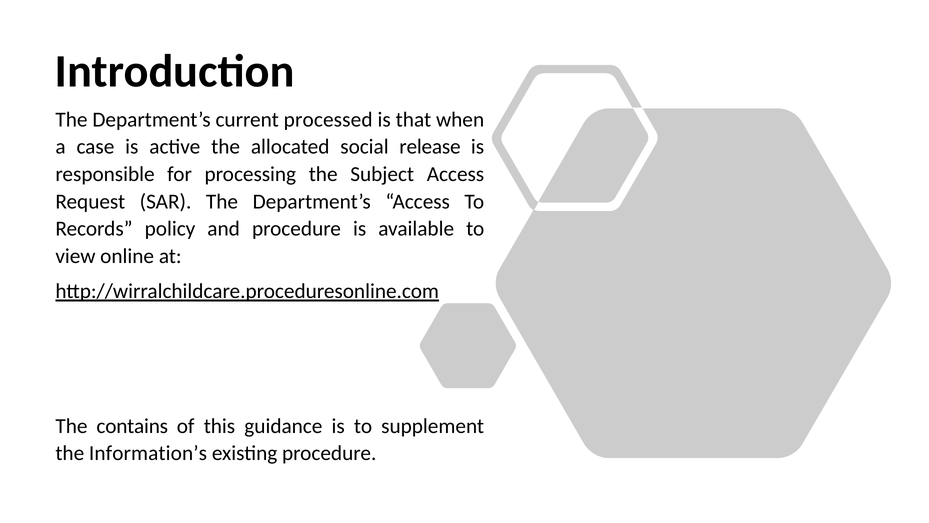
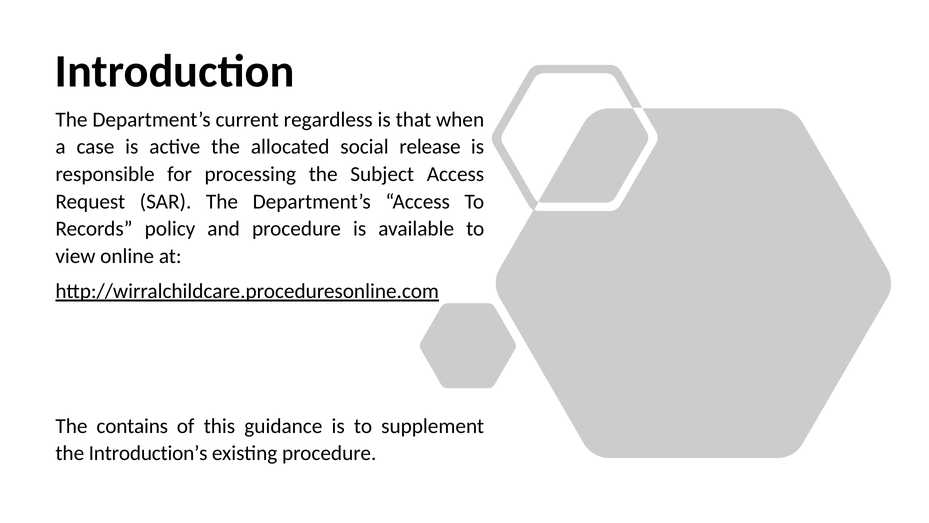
processed: processed -> regardless
Information’s: Information’s -> Introduction’s
